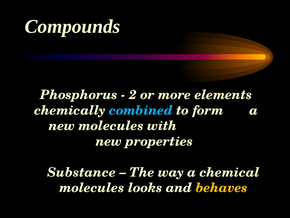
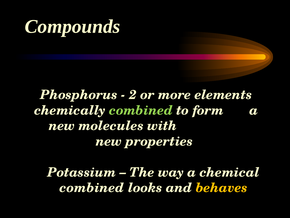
combined at (141, 110) colour: light blue -> light green
Substance: Substance -> Potassium
molecules at (92, 187): molecules -> combined
